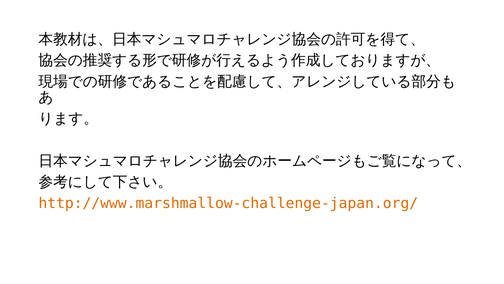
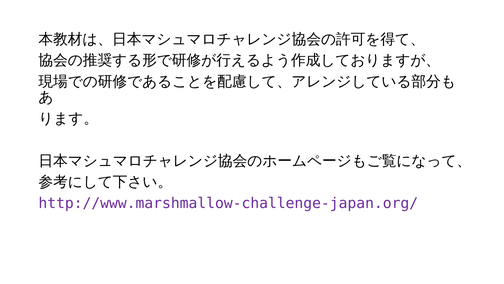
http://www.marshmallow-challenge-japan.org/ colour: orange -> purple
